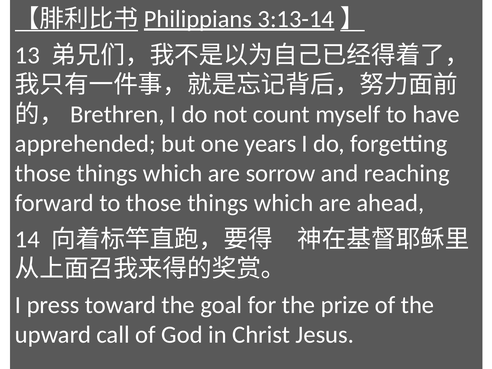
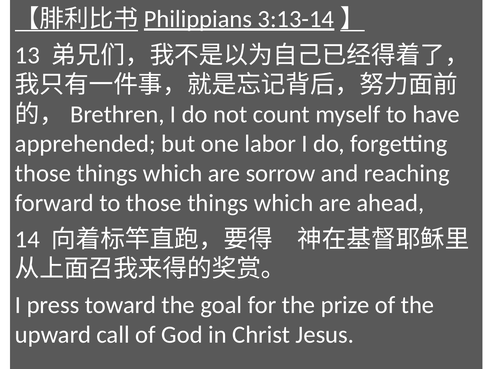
years: years -> labor
